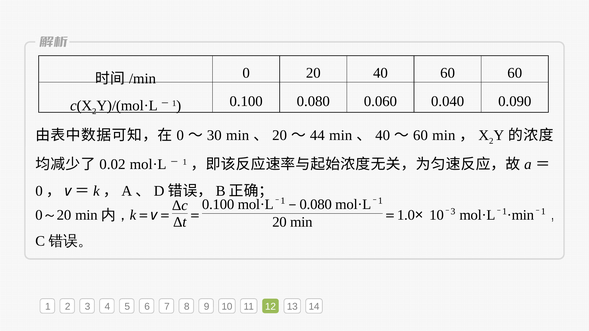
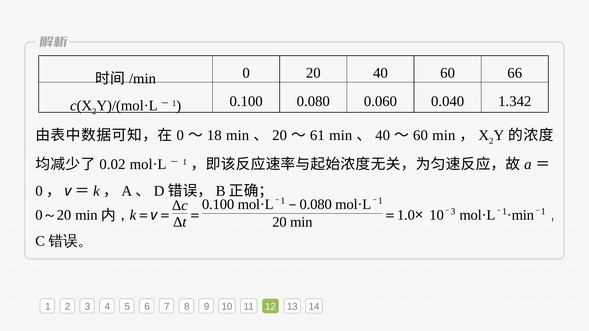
60 60: 60 -> 66
0.090: 0.090 -> 1.342
30: 30 -> 18
44: 44 -> 61
